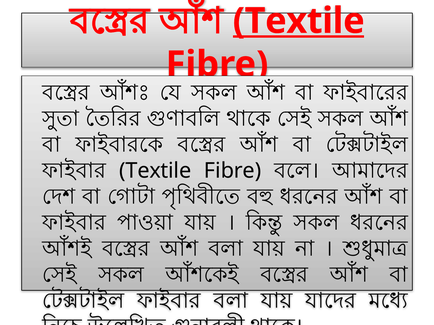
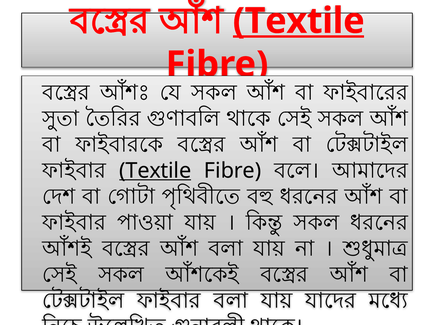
Textile at (155, 171) underline: none -> present
